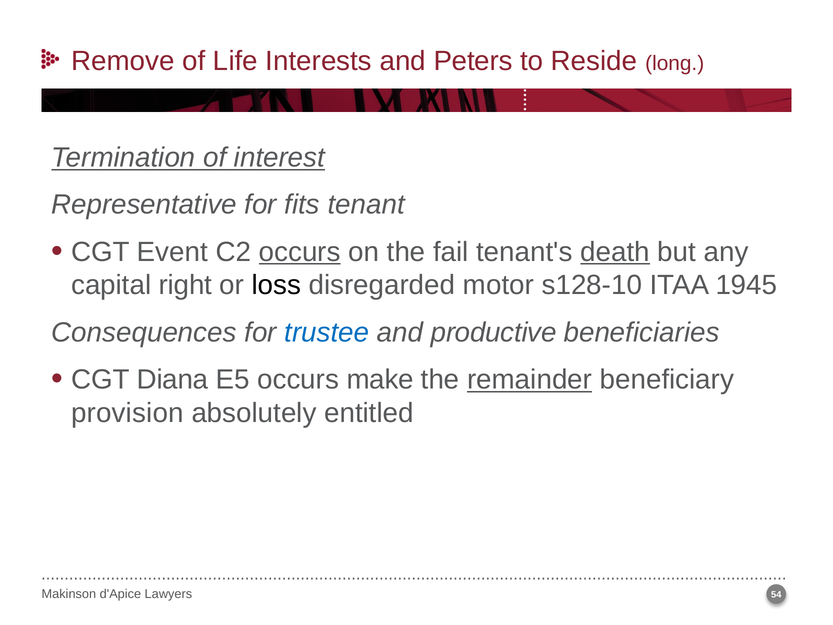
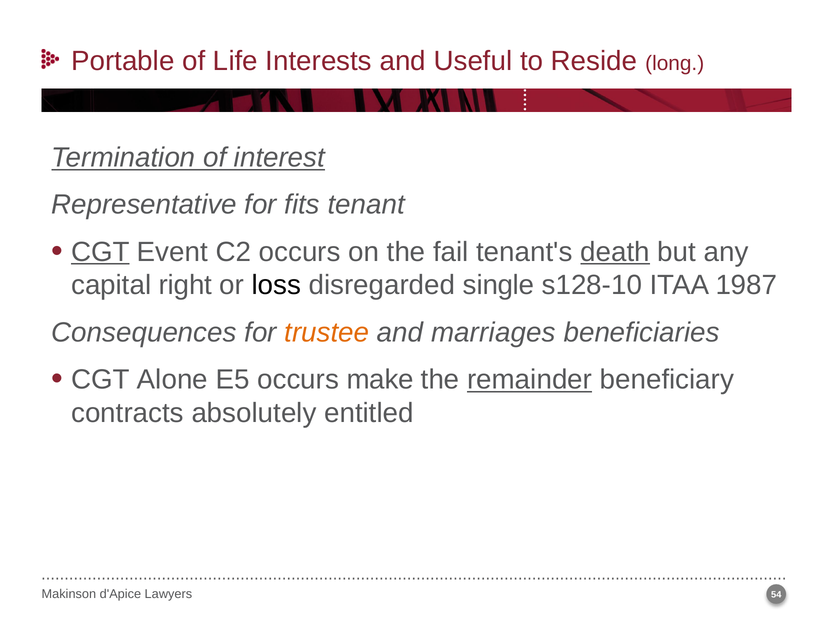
Remove: Remove -> Portable
Peters: Peters -> Useful
CGT at (100, 252) underline: none -> present
occurs at (300, 252) underline: present -> none
motor: motor -> single
1945: 1945 -> 1987
trustee colour: blue -> orange
productive: productive -> marriages
Diana: Diana -> Alone
provision: provision -> contracts
